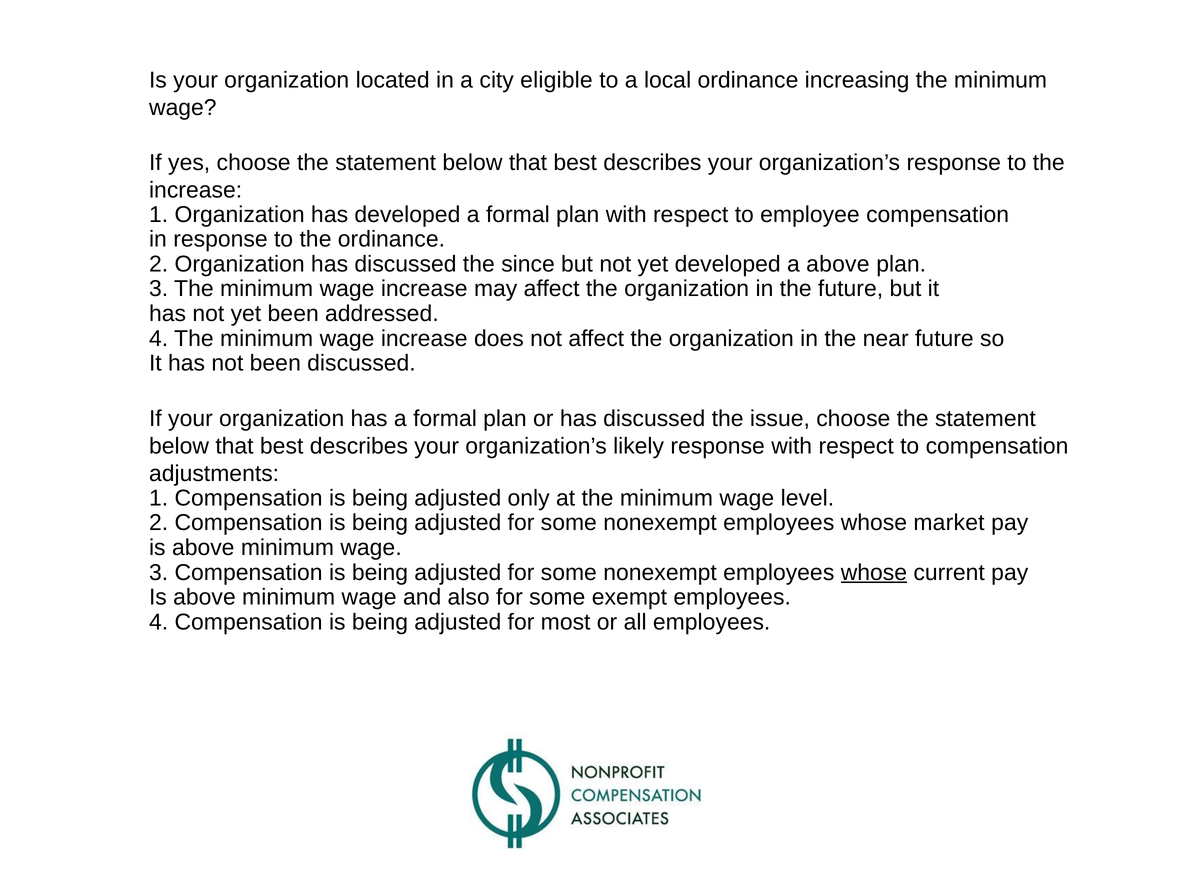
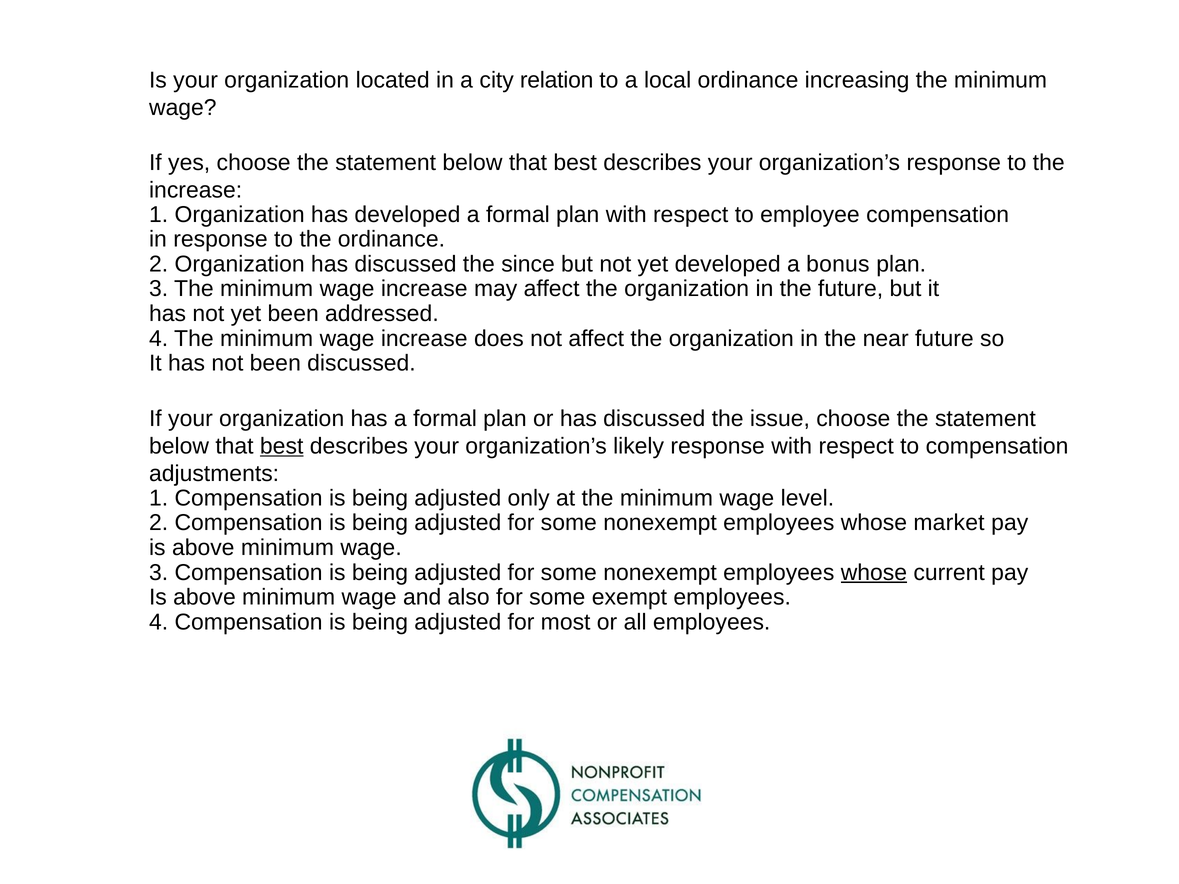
eligible: eligible -> relation
a above: above -> bonus
best at (282, 446) underline: none -> present
